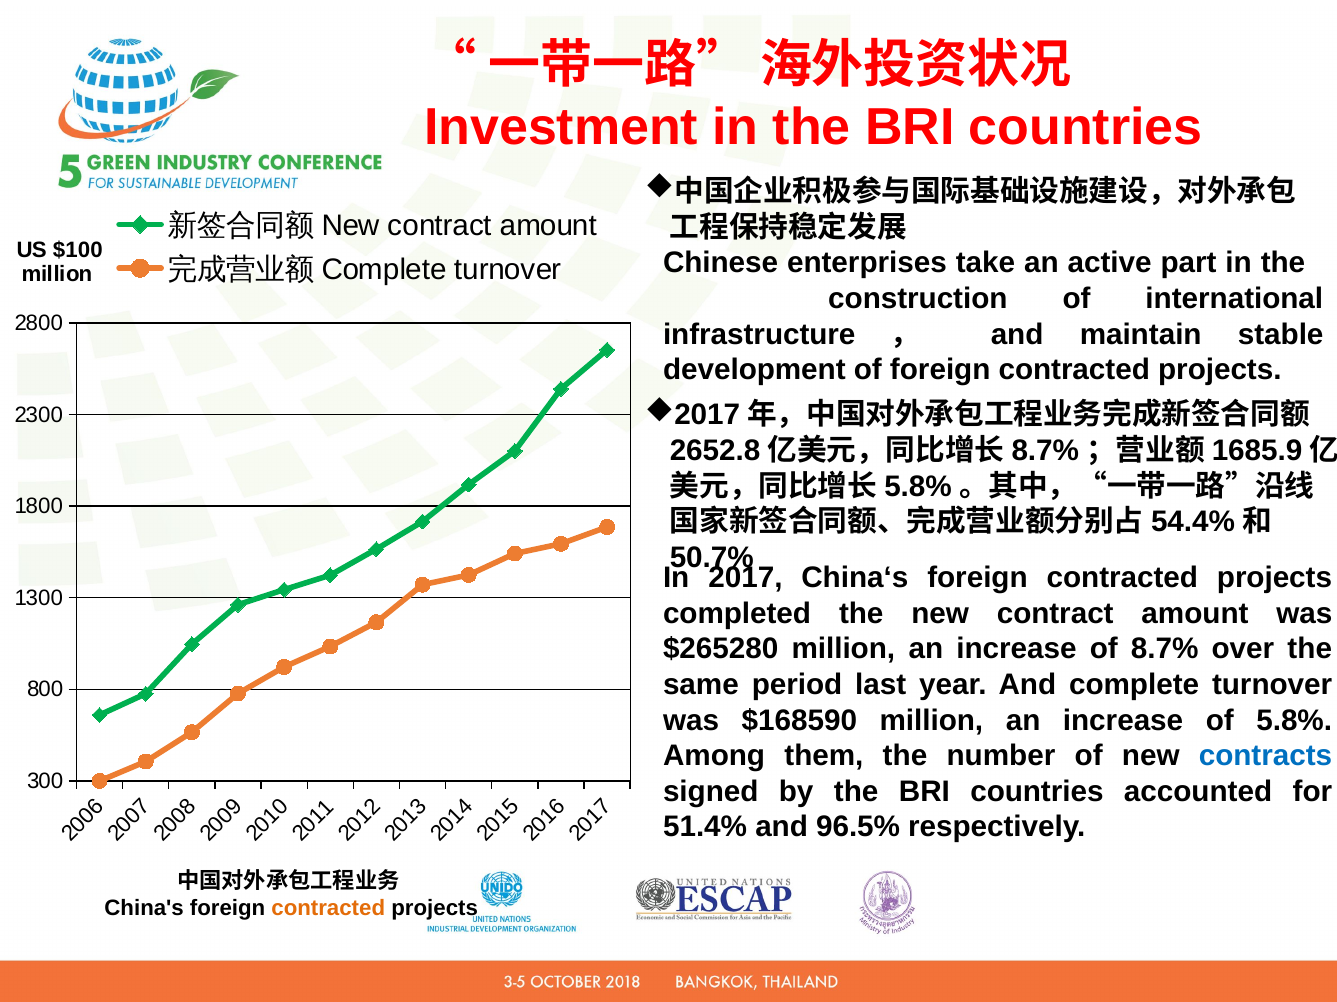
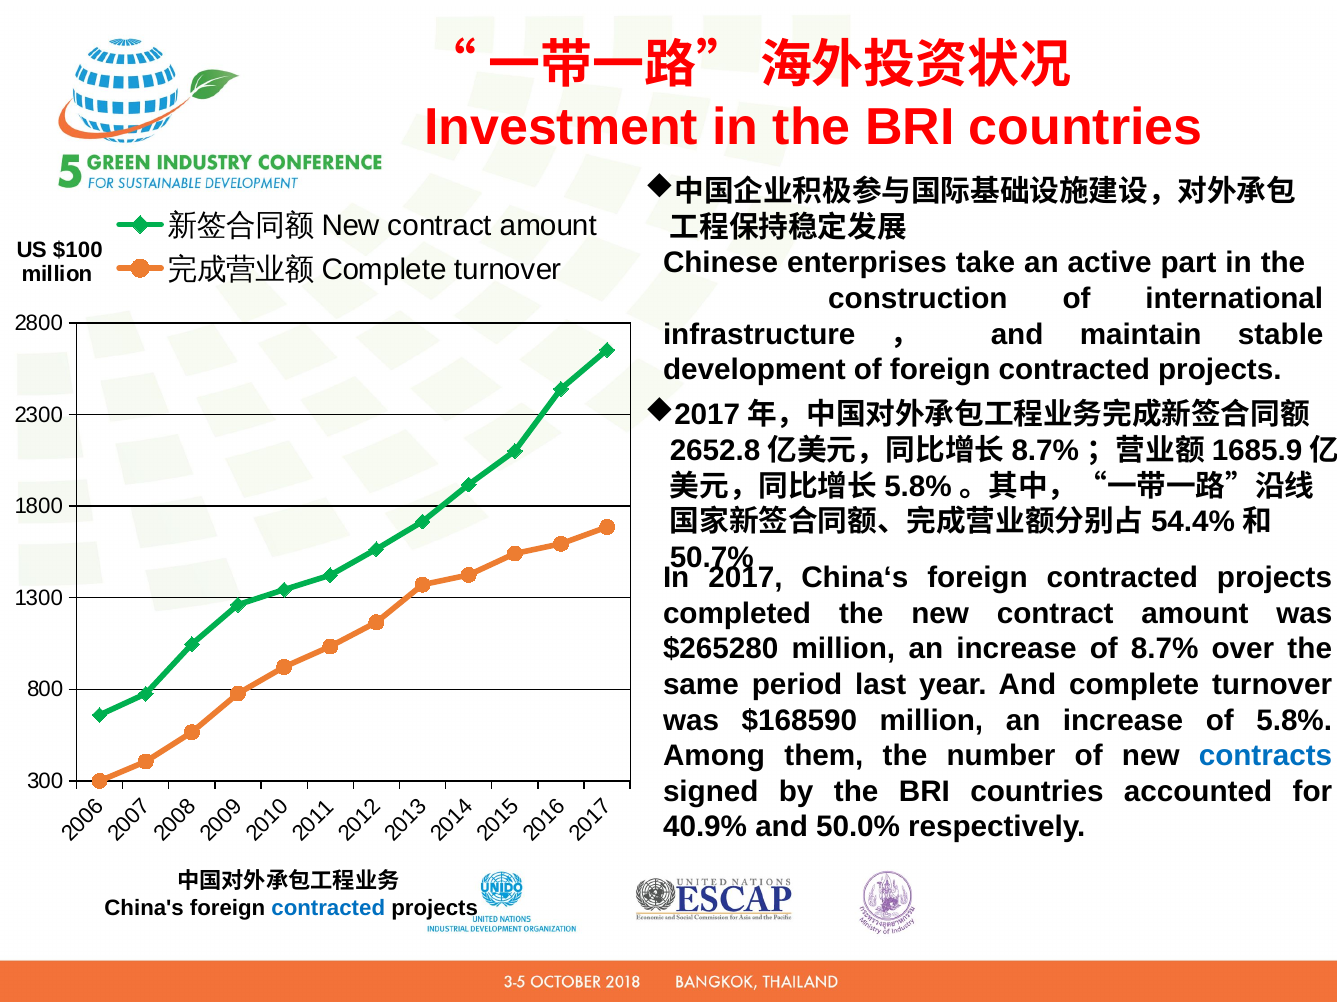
51.4%: 51.4% -> 40.9%
96.5%: 96.5% -> 50.0%
contracted at (328, 909) colour: orange -> blue
